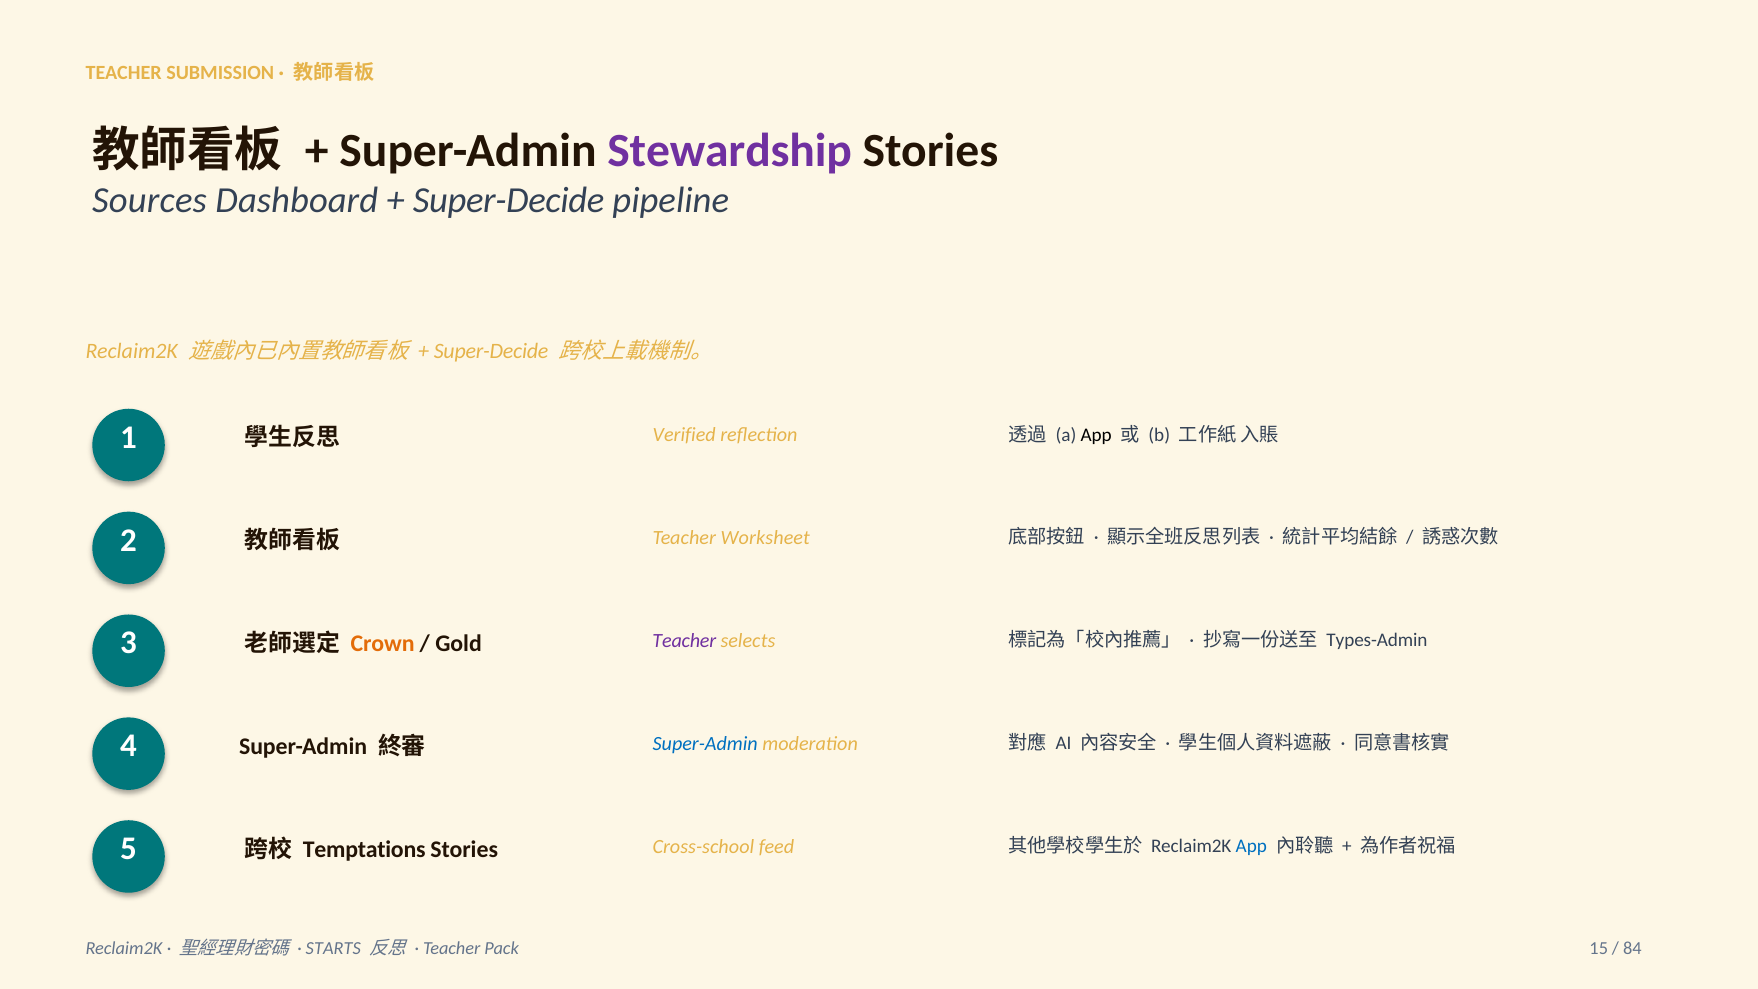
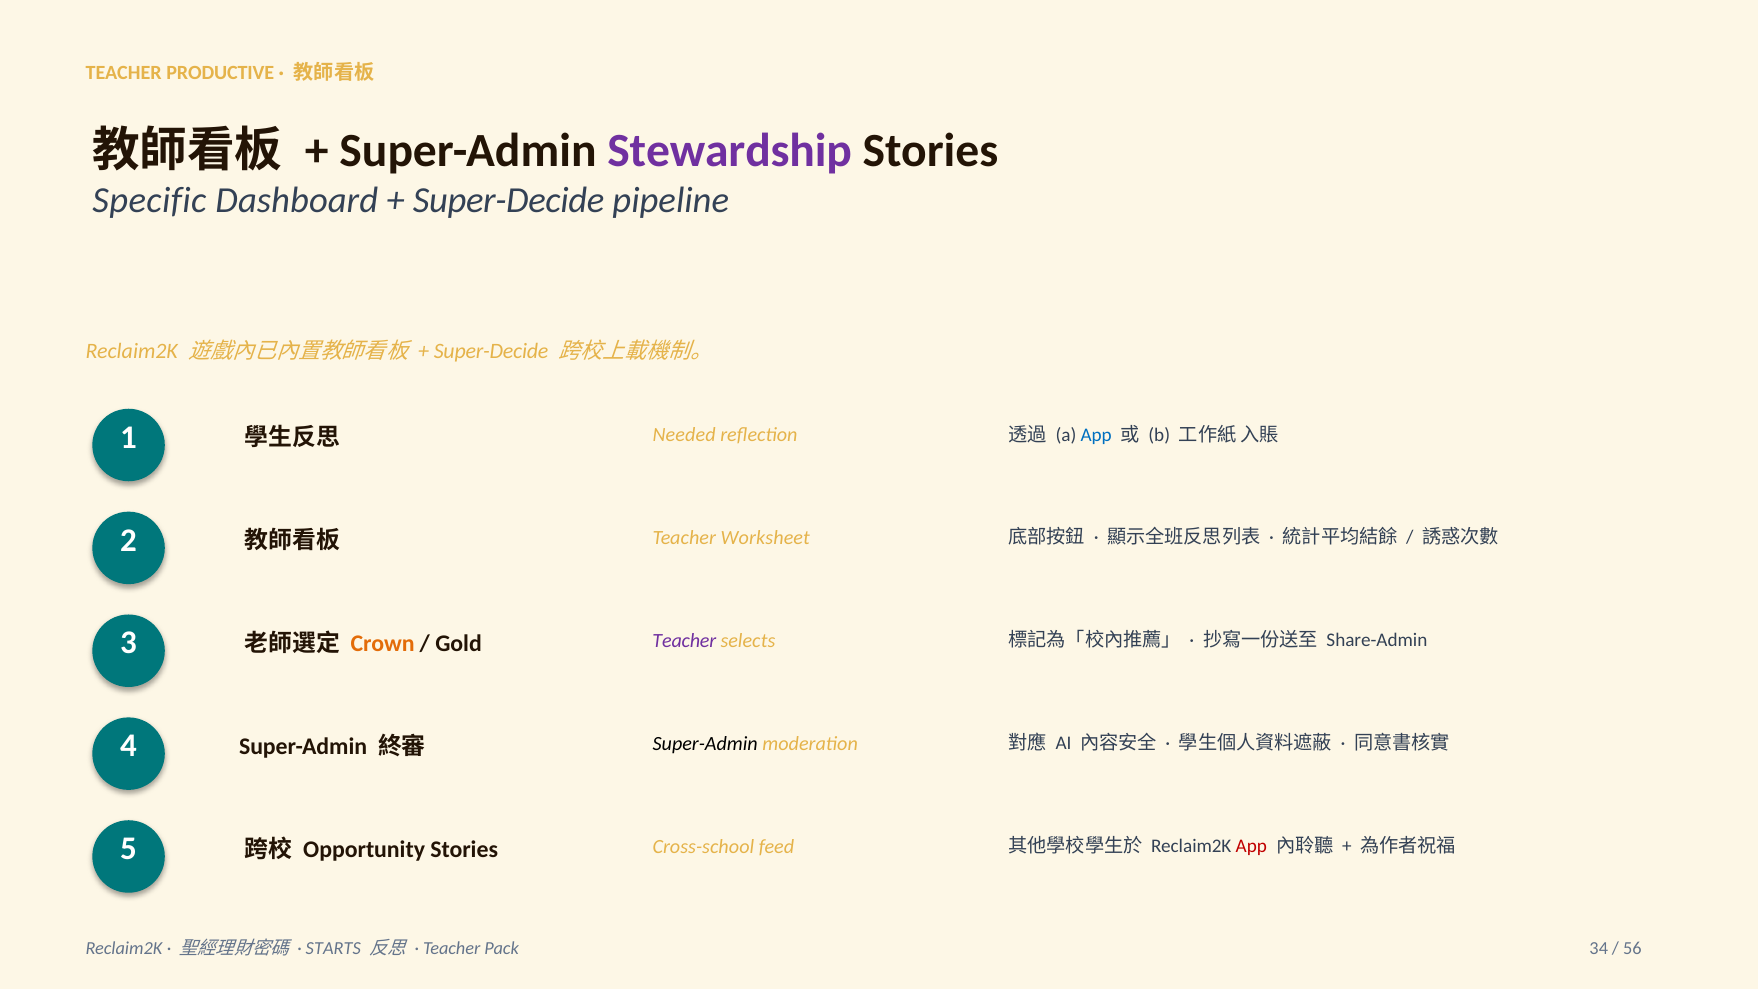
SUBMISSION: SUBMISSION -> PRODUCTIVE
Sources: Sources -> Specific
Verified: Verified -> Needed
App at (1096, 435) colour: black -> blue
Types-Admin: Types-Admin -> Share-Admin
Super-Admin at (705, 744) colour: blue -> black
Temptations: Temptations -> Opportunity
App at (1251, 846) colour: blue -> red
15: 15 -> 34
84: 84 -> 56
